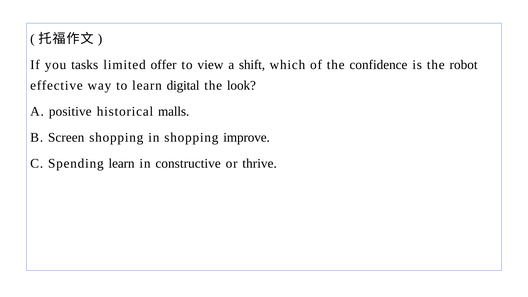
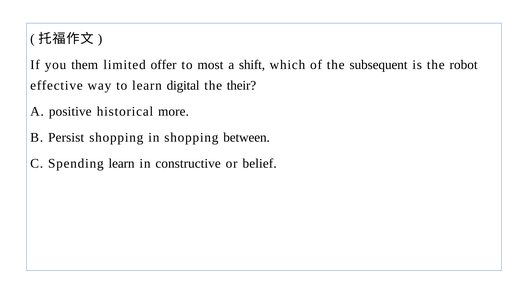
tasks: tasks -> them
view: view -> most
confidence: confidence -> subsequent
look: look -> their
malls: malls -> more
Screen: Screen -> Persist
improve: improve -> between
thrive: thrive -> belief
